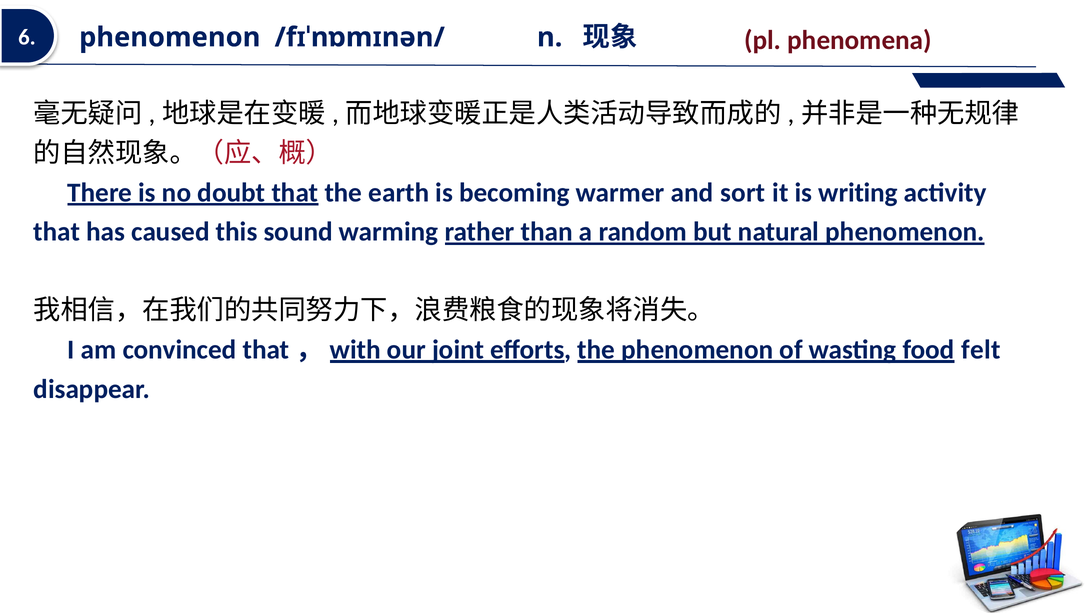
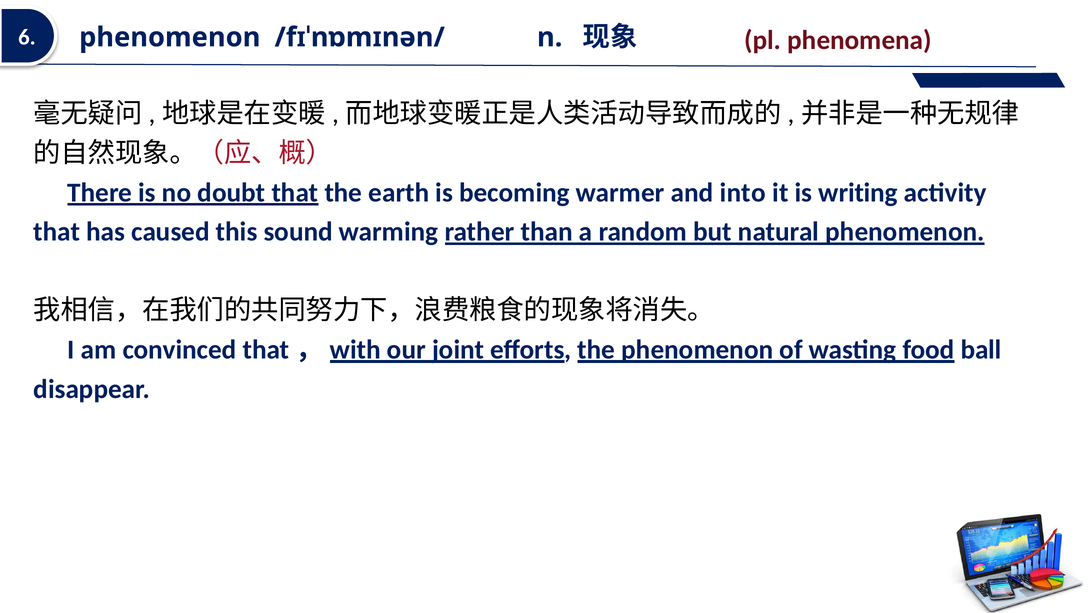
sort: sort -> into
felt: felt -> ball
